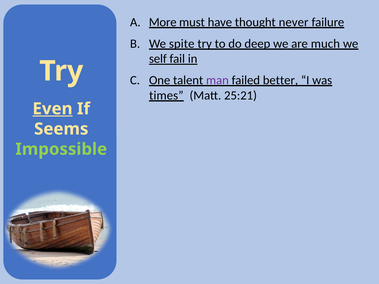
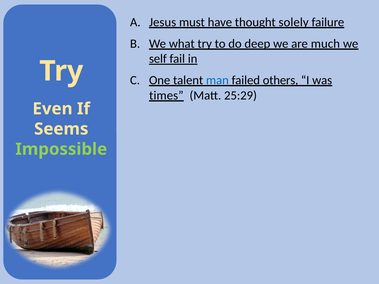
More: More -> Jesus
never: never -> solely
spite: spite -> what
man colour: purple -> blue
better: better -> others
25:21: 25:21 -> 25:29
Even underline: present -> none
